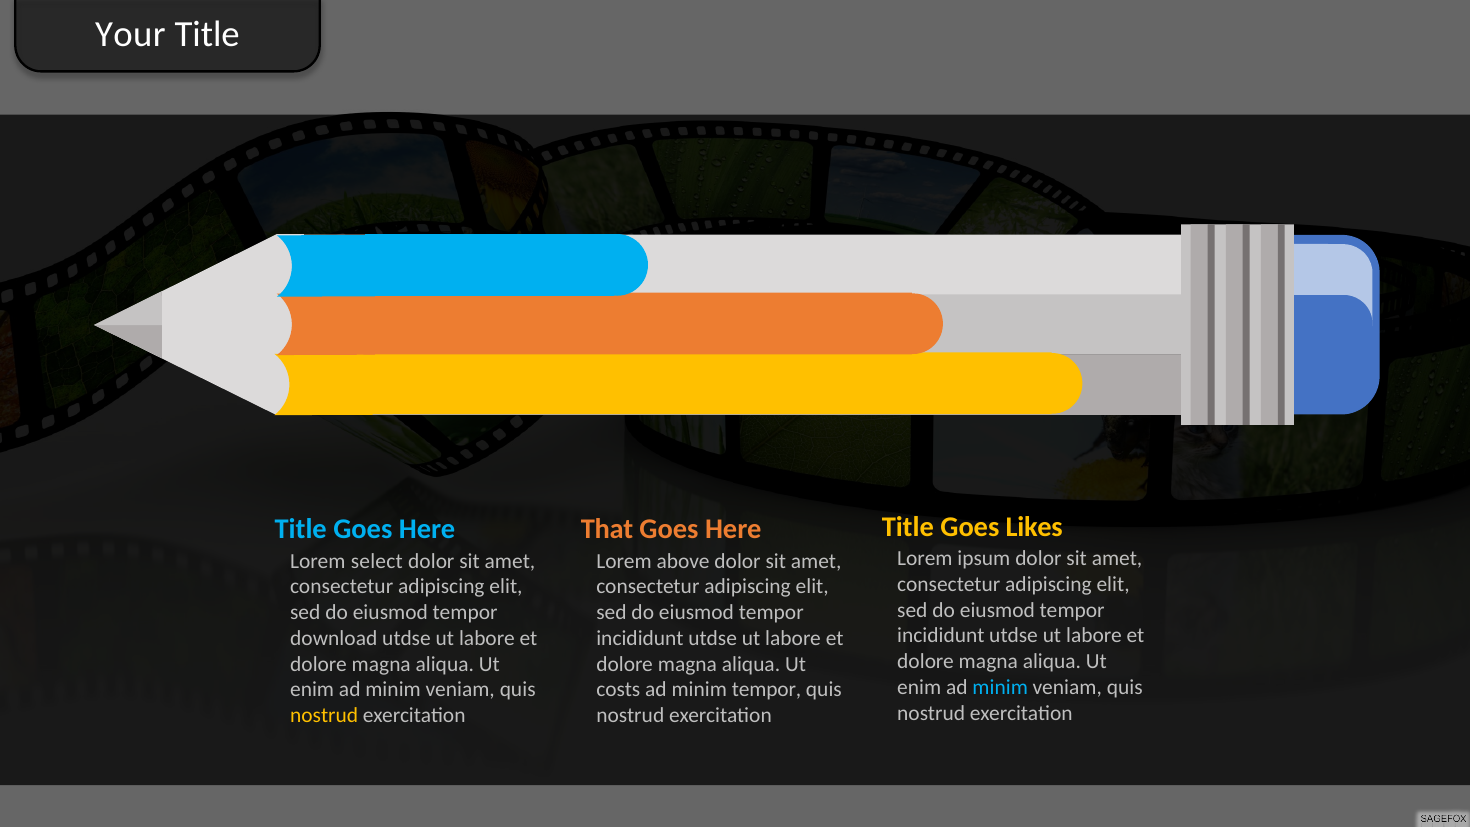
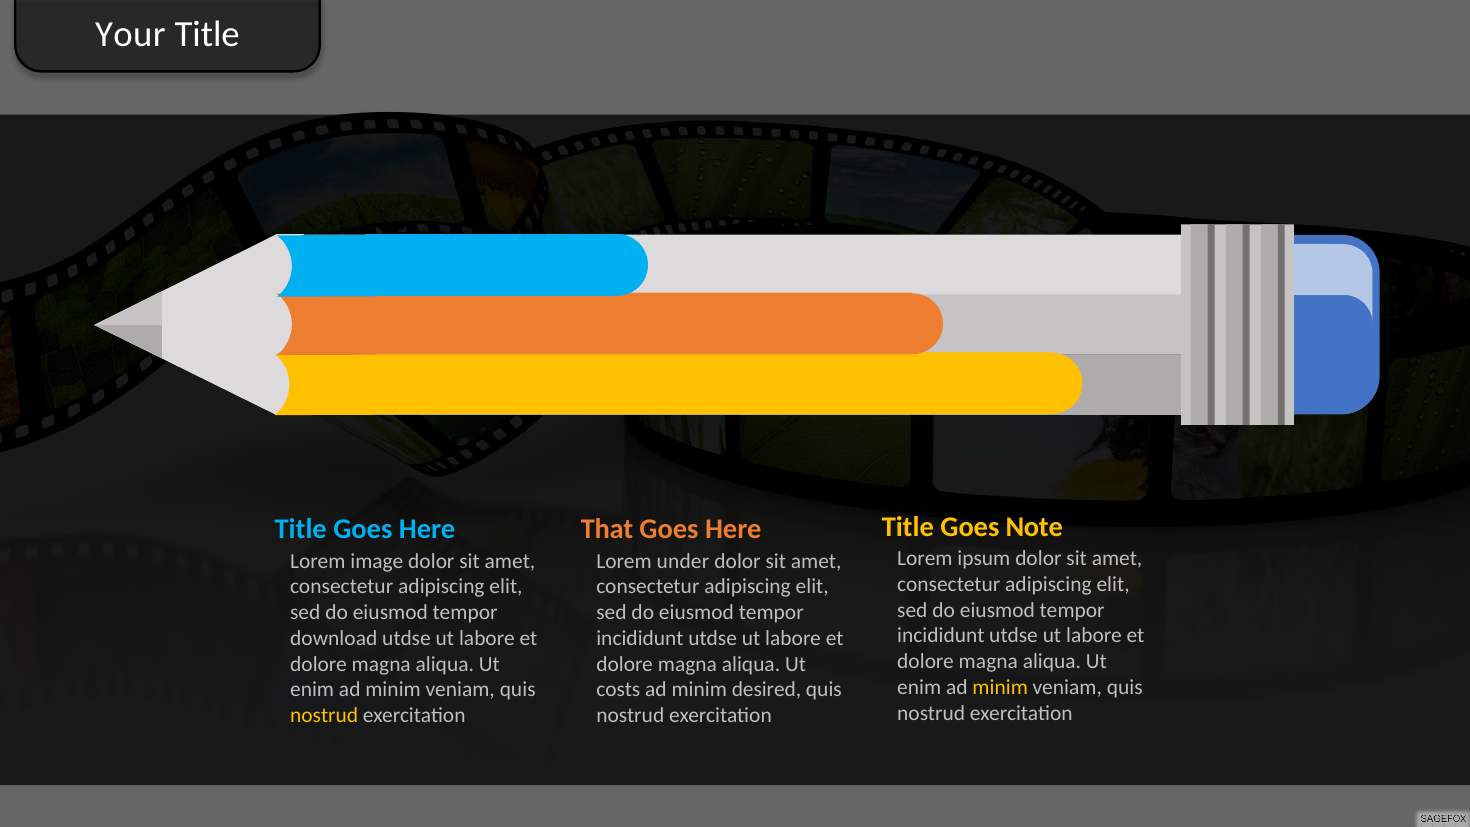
Likes: Likes -> Note
select: select -> image
above: above -> under
minim at (1000, 687) colour: light blue -> yellow
minim tempor: tempor -> desired
